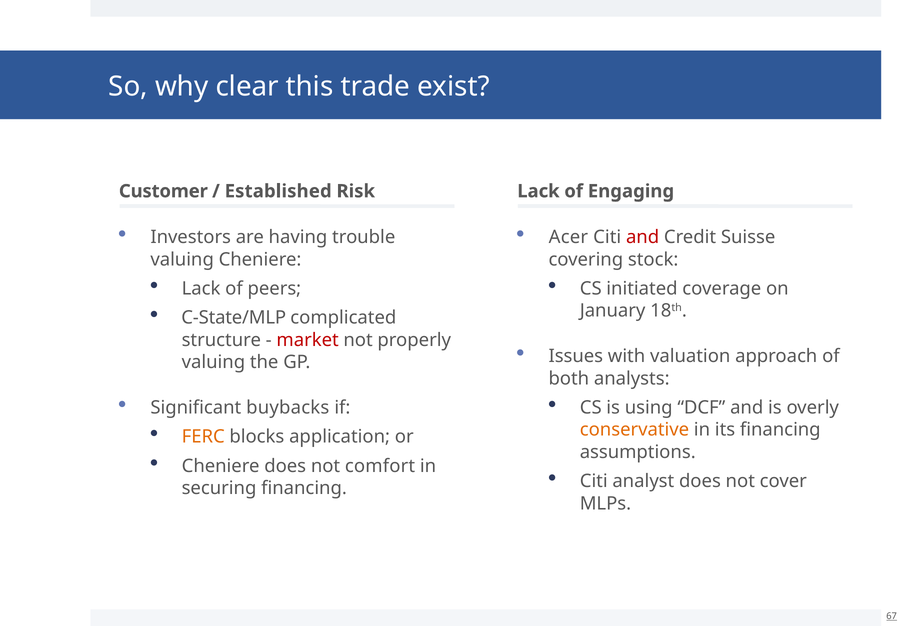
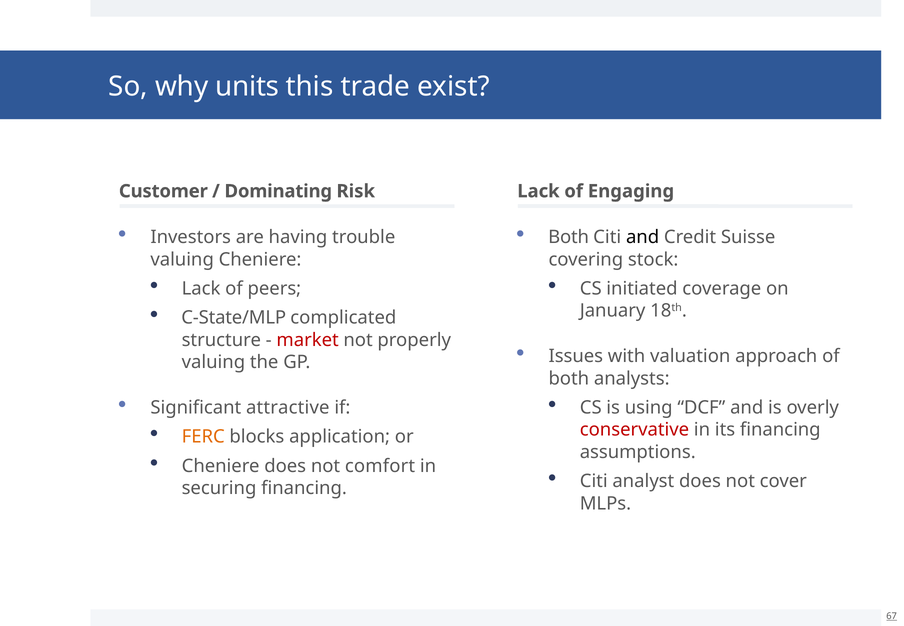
clear: clear -> units
Established: Established -> Dominating
Acer at (568, 237): Acer -> Both
and at (643, 237) colour: red -> black
buybacks: buybacks -> attractive
conservative colour: orange -> red
